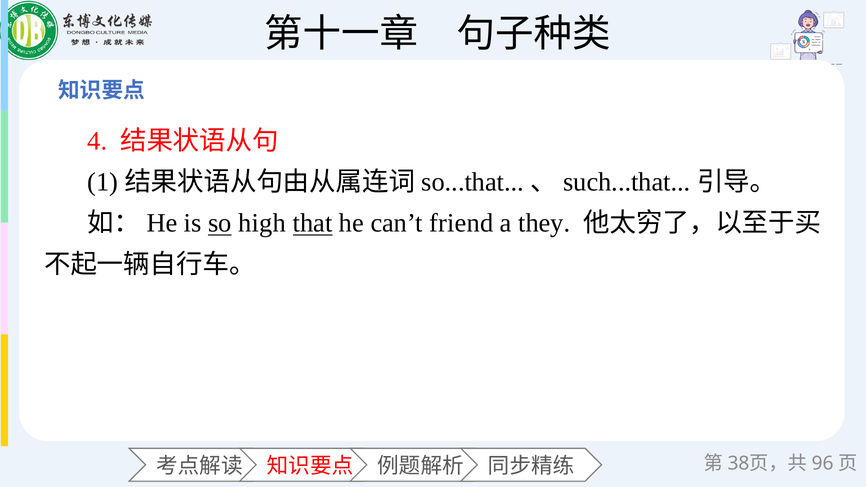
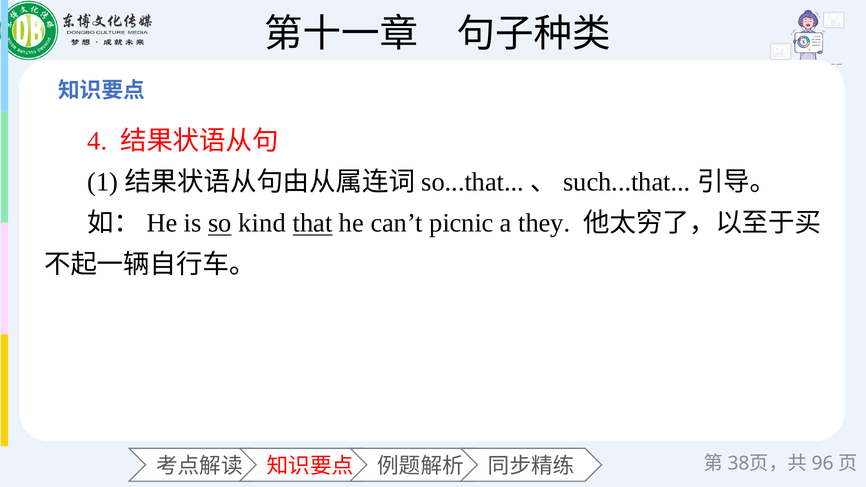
high: high -> kind
friend: friend -> picnic
